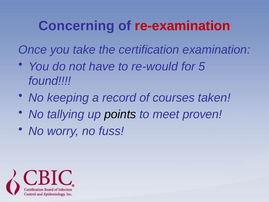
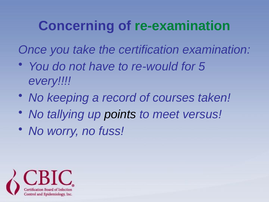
re-examination colour: red -> green
found: found -> every
proven: proven -> versus
